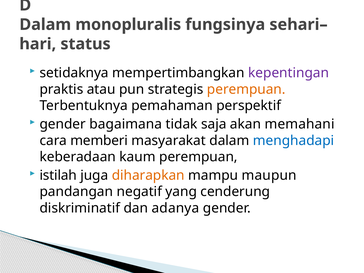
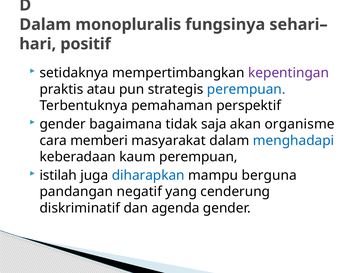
status: status -> positif
perempuan at (246, 89) colour: orange -> blue
memahani: memahani -> organisme
diharapkan colour: orange -> blue
maupun: maupun -> berguna
adanya: adanya -> agenda
